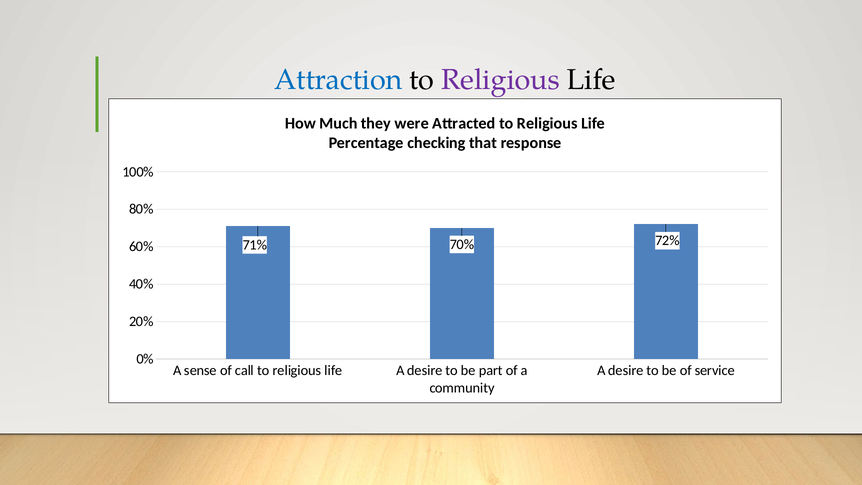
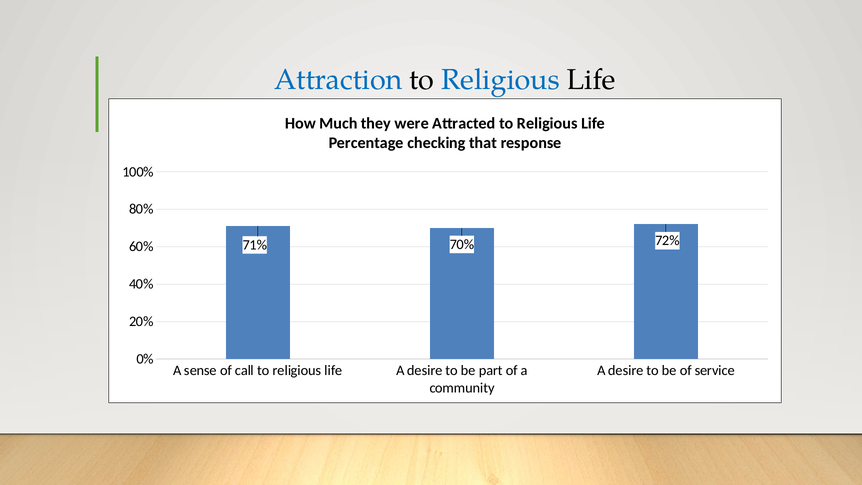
Religious at (501, 79) colour: purple -> blue
